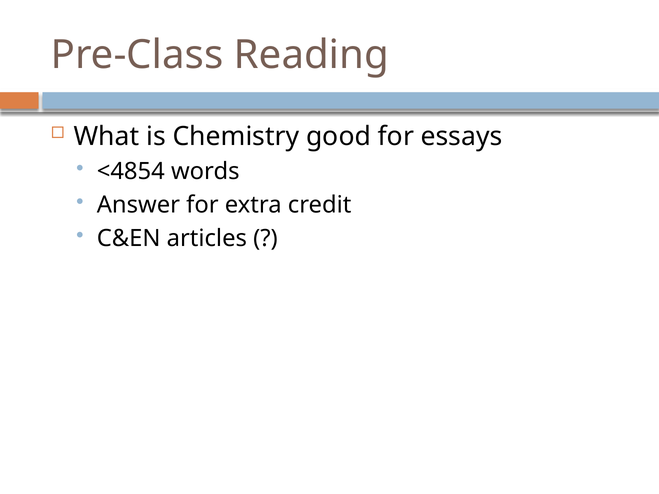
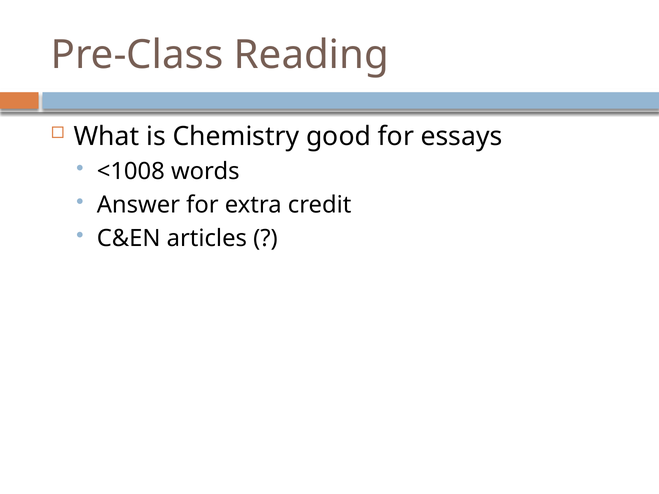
<4854: <4854 -> <1008
